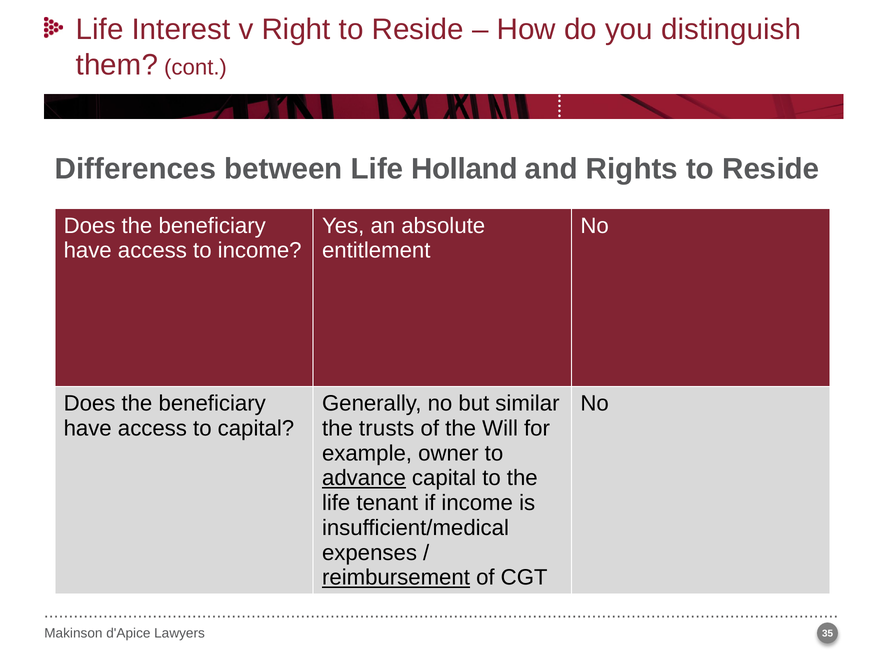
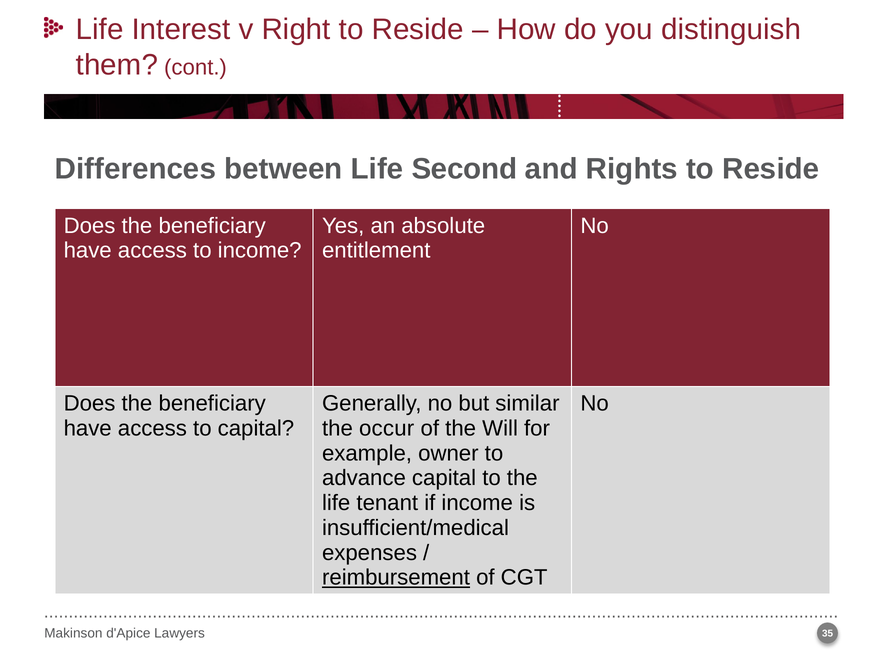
Holland: Holland -> Second
trusts: trusts -> occur
advance underline: present -> none
